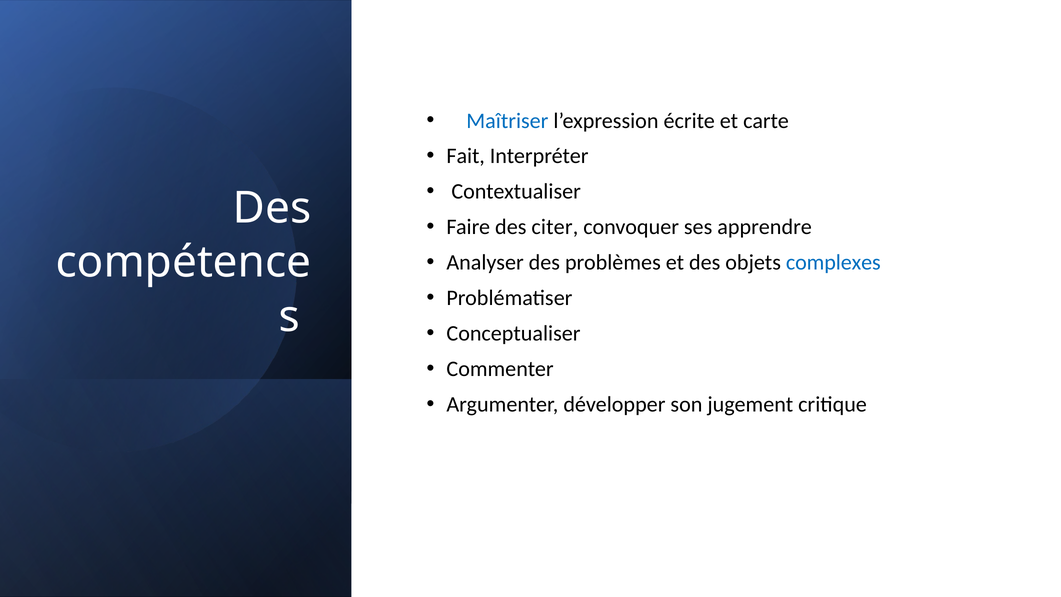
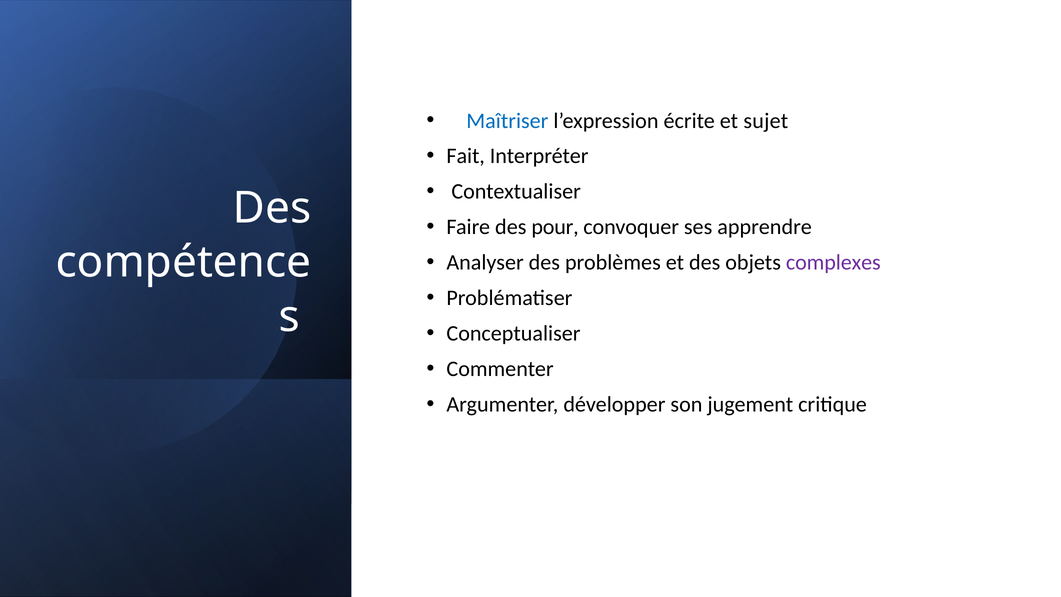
carte: carte -> sujet
citer: citer -> pour
complexes colour: blue -> purple
